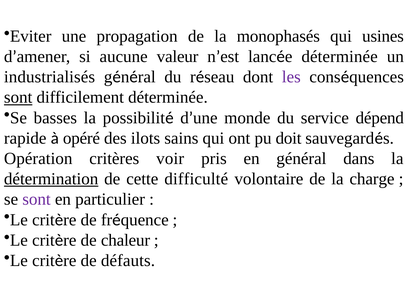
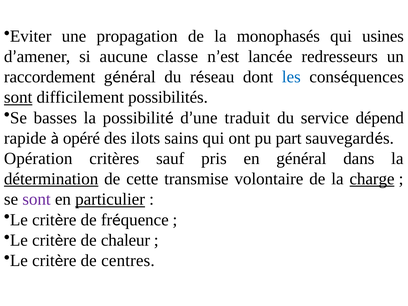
valeur: valeur -> classe
lancée déterminée: déterminée -> redresseurs
industrialisés: industrialisés -> raccordement
les colour: purple -> blue
difficilement déterminée: déterminée -> possibilités
monde: monde -> traduit
doit: doit -> part
voir: voir -> sauf
difficulté: difficulté -> transmise
charge underline: none -> present
particulier underline: none -> present
défauts: défauts -> centres
